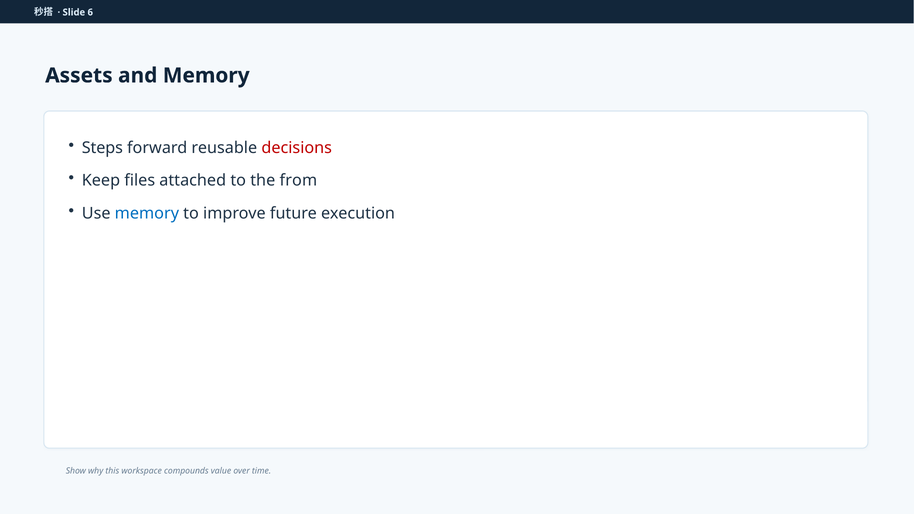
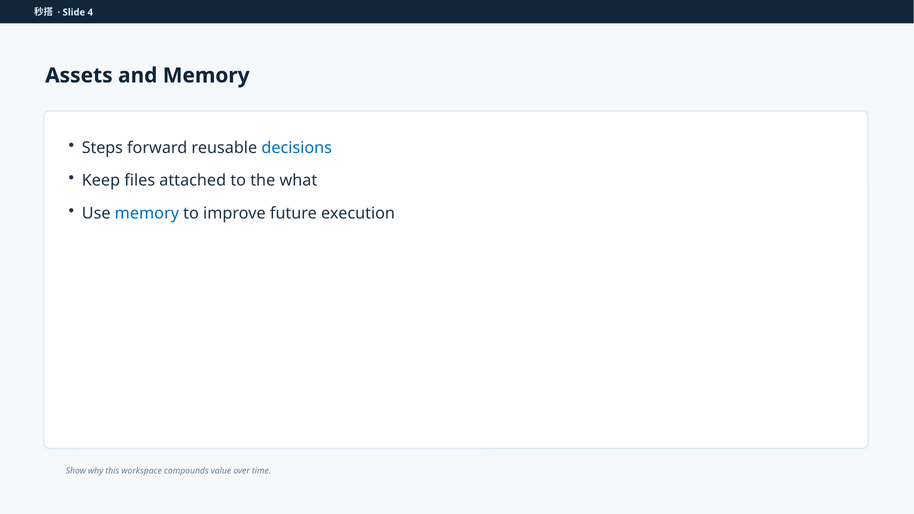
6: 6 -> 4
decisions colour: red -> blue
from: from -> what
